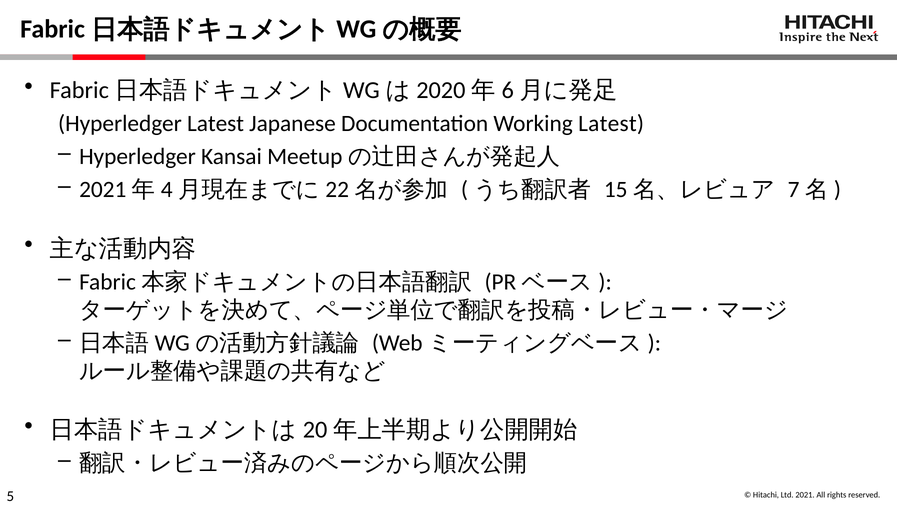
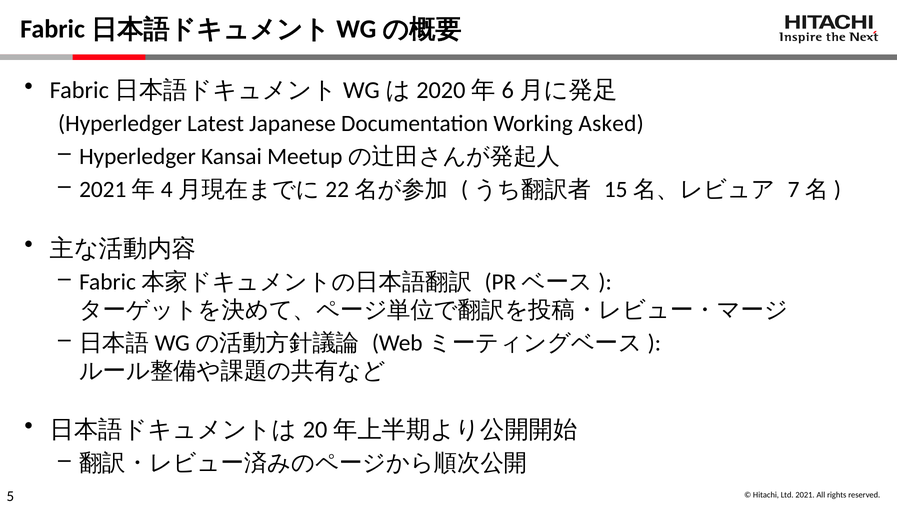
Working Latest: Latest -> Asked
